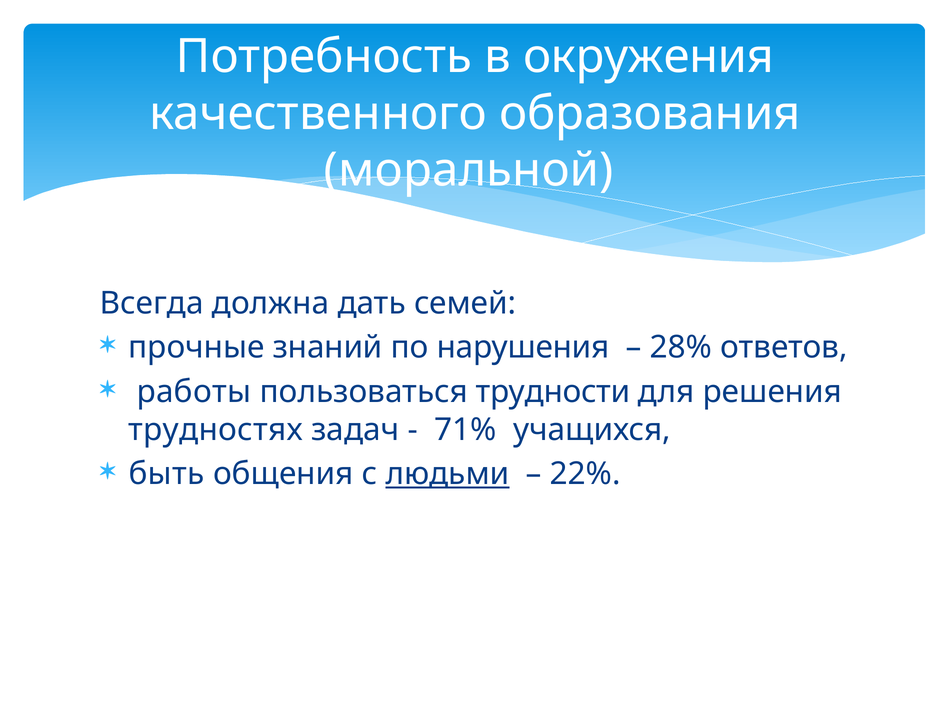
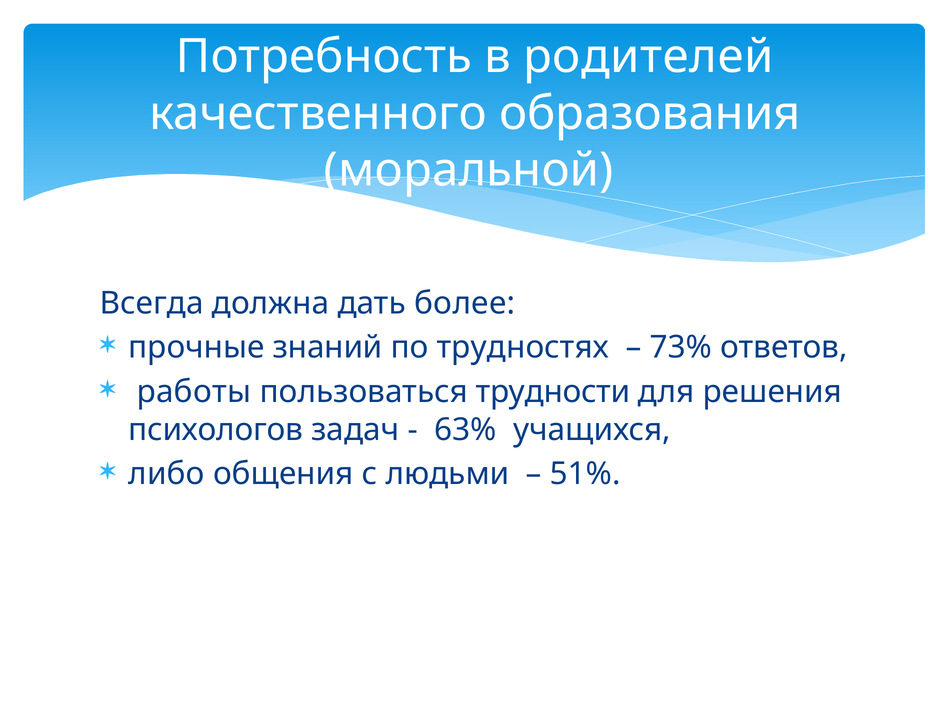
окружения: окружения -> родителей
семей: семей -> более
нарушения: нарушения -> трудностях
28%: 28% -> 73%
трудностях: трудностях -> психологов
71%: 71% -> 63%
быть: быть -> либо
людьми underline: present -> none
22%: 22% -> 51%
